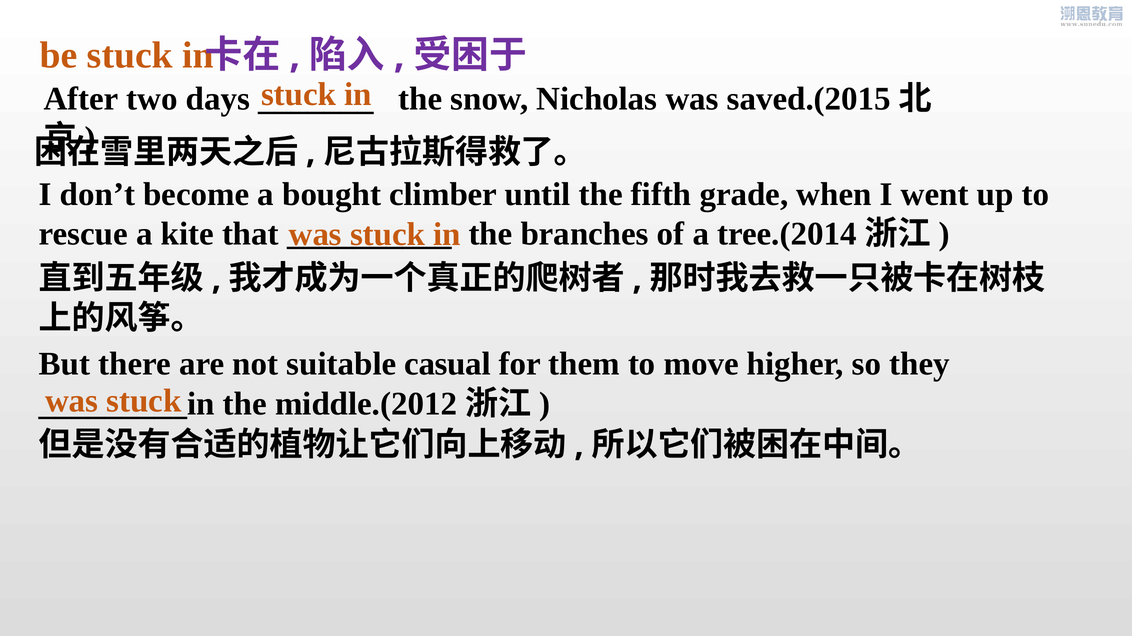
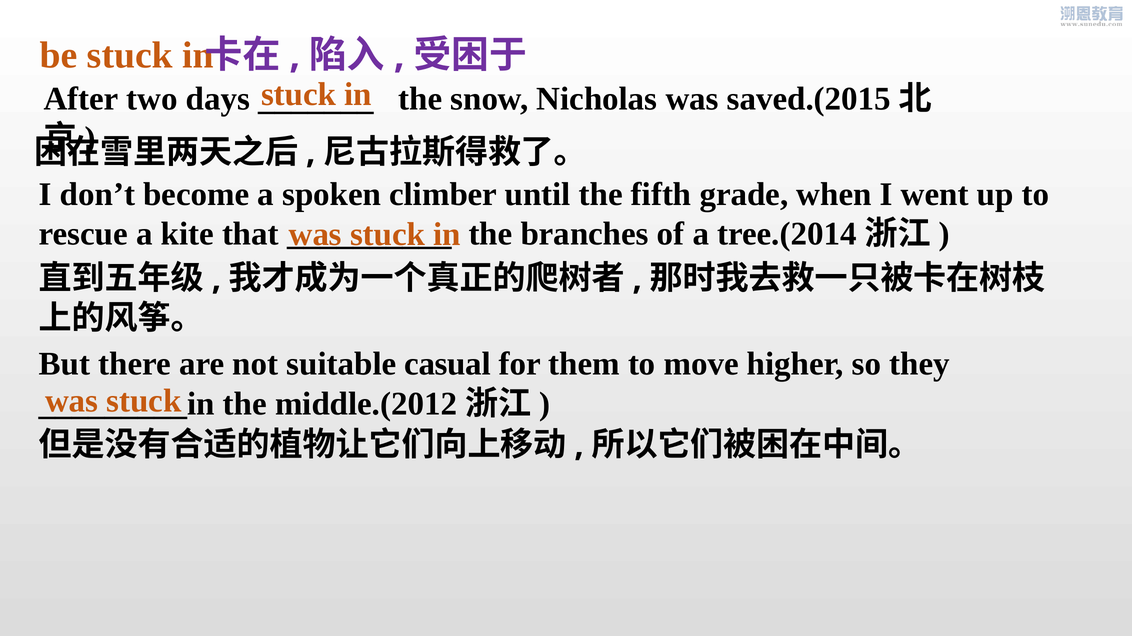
bought: bought -> spoken
